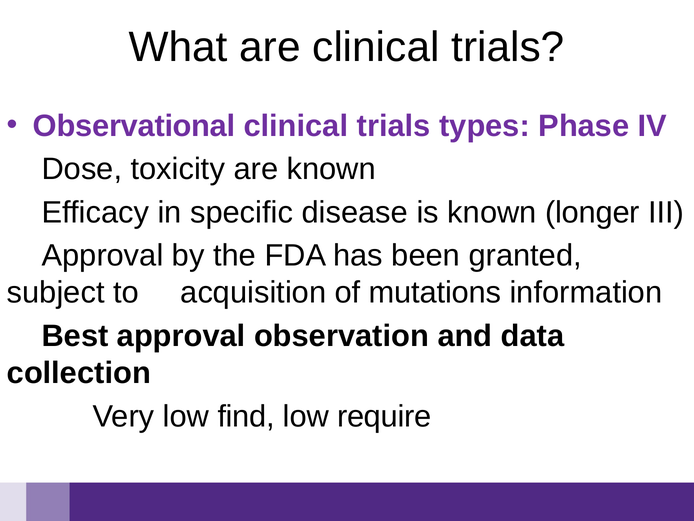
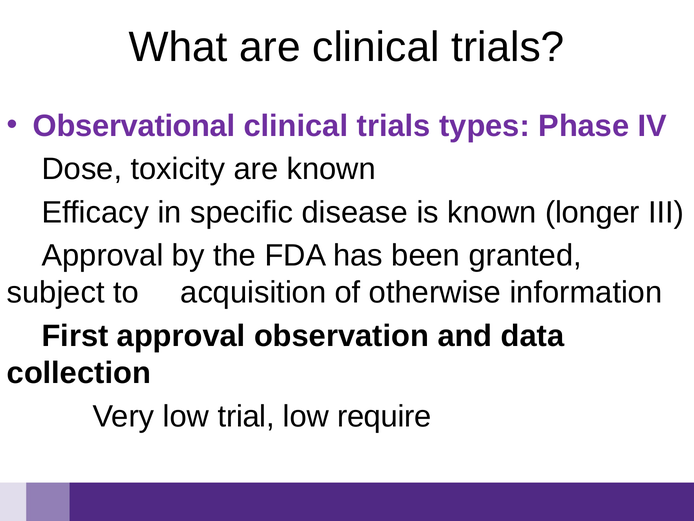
mutations: mutations -> otherwise
Best: Best -> First
find: find -> trial
